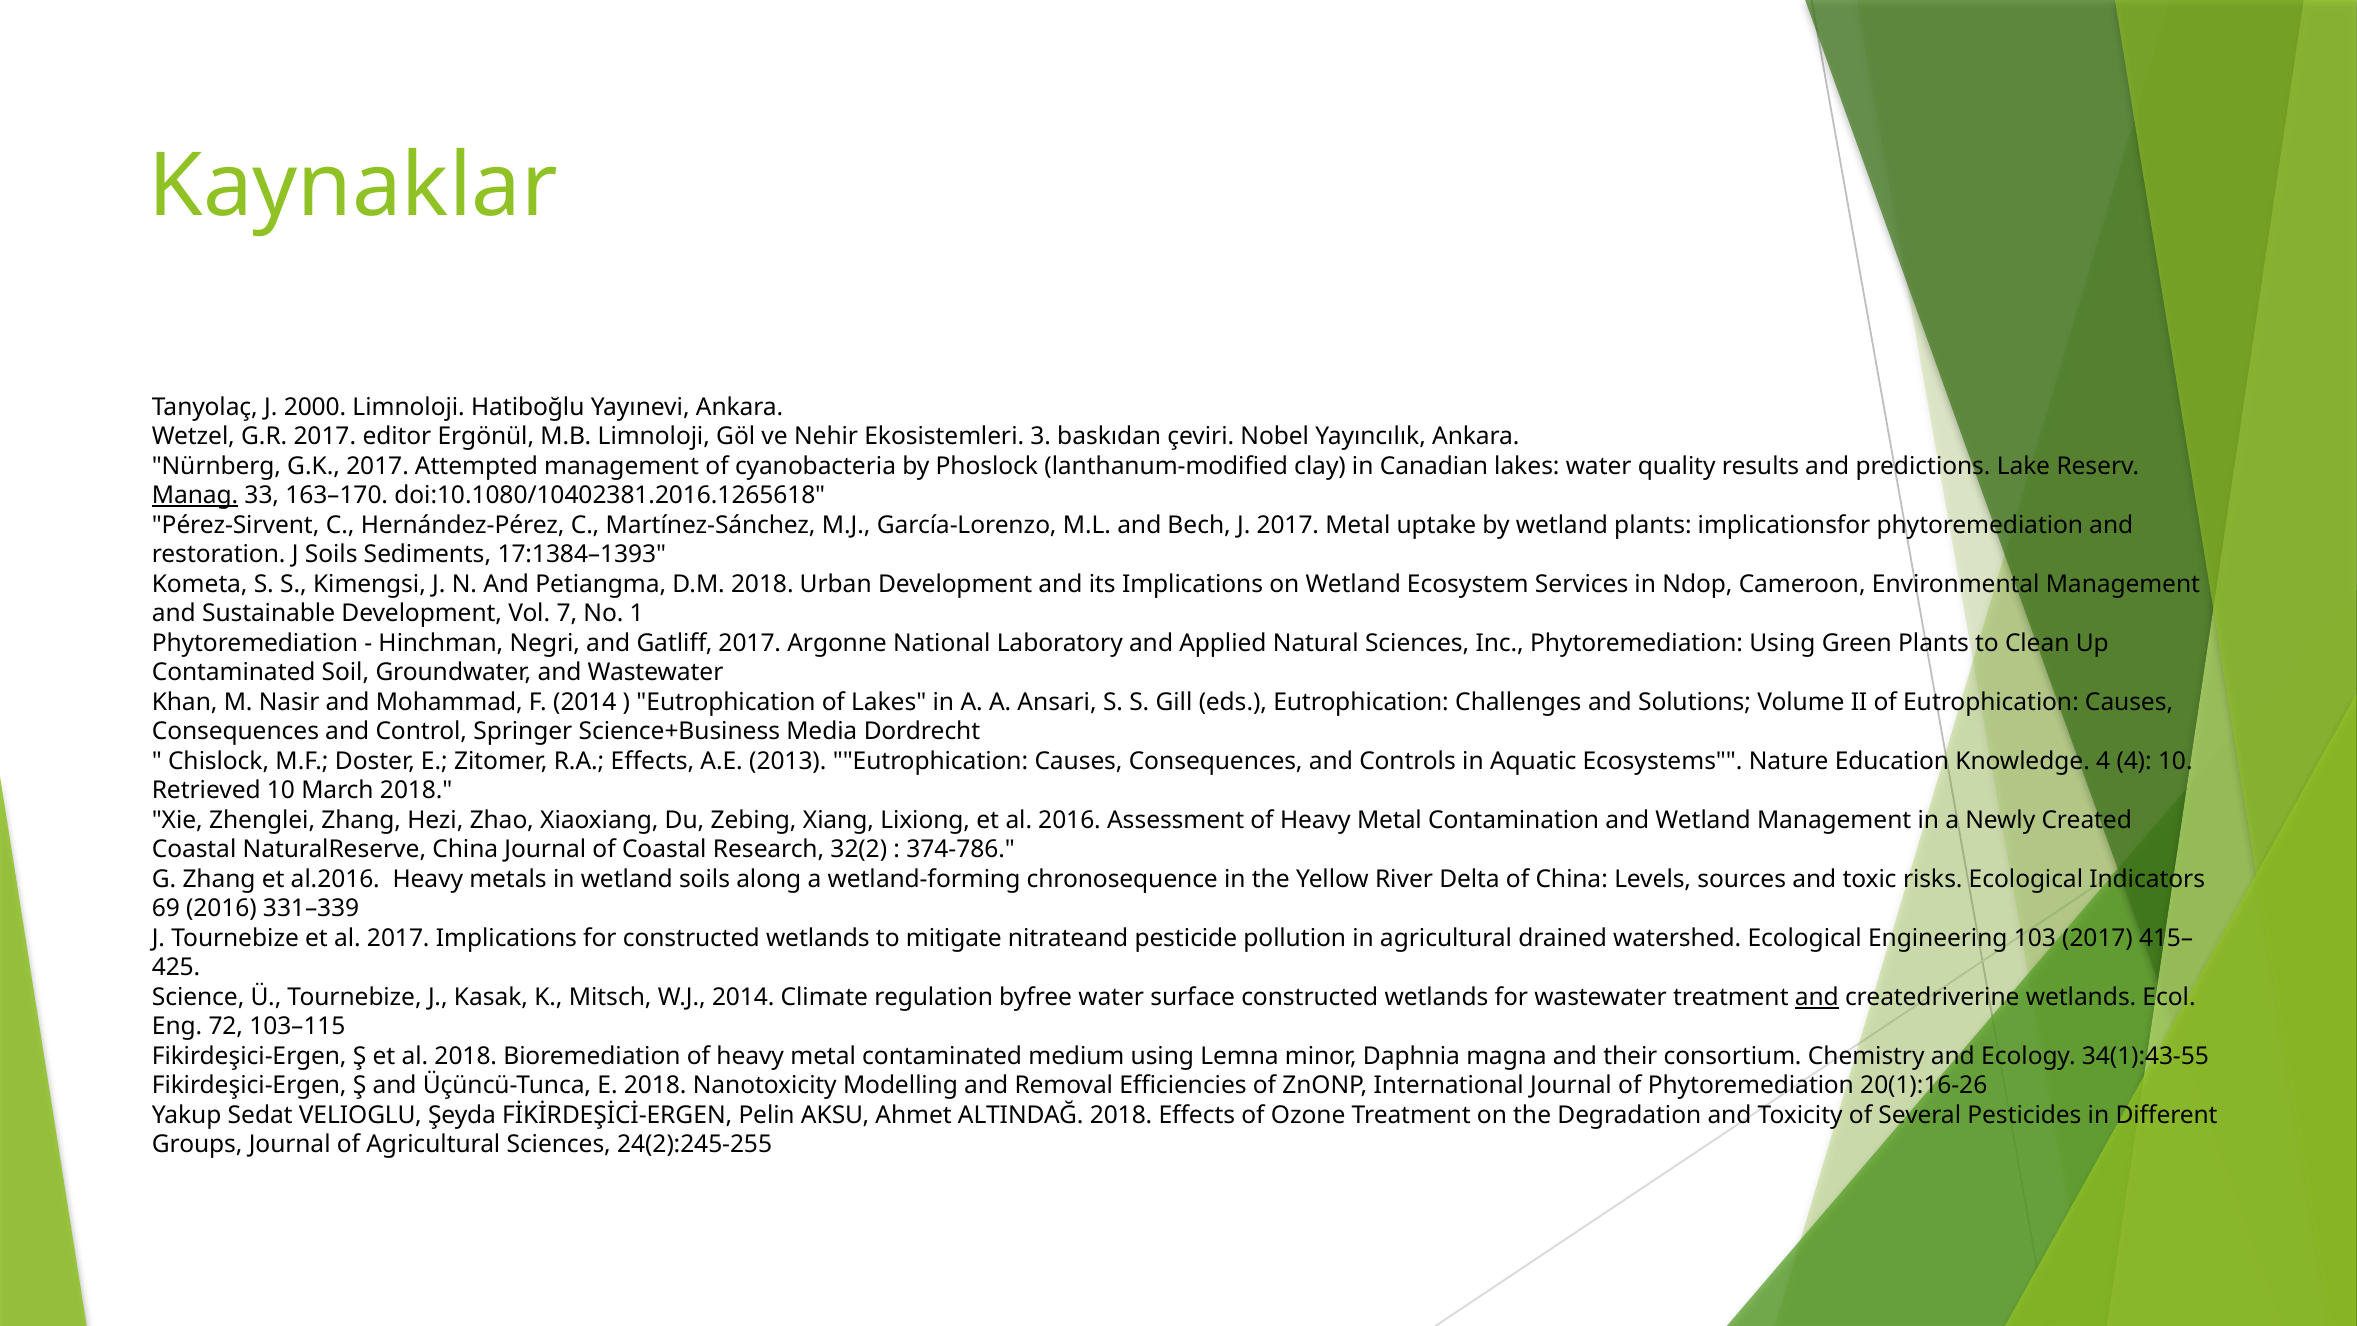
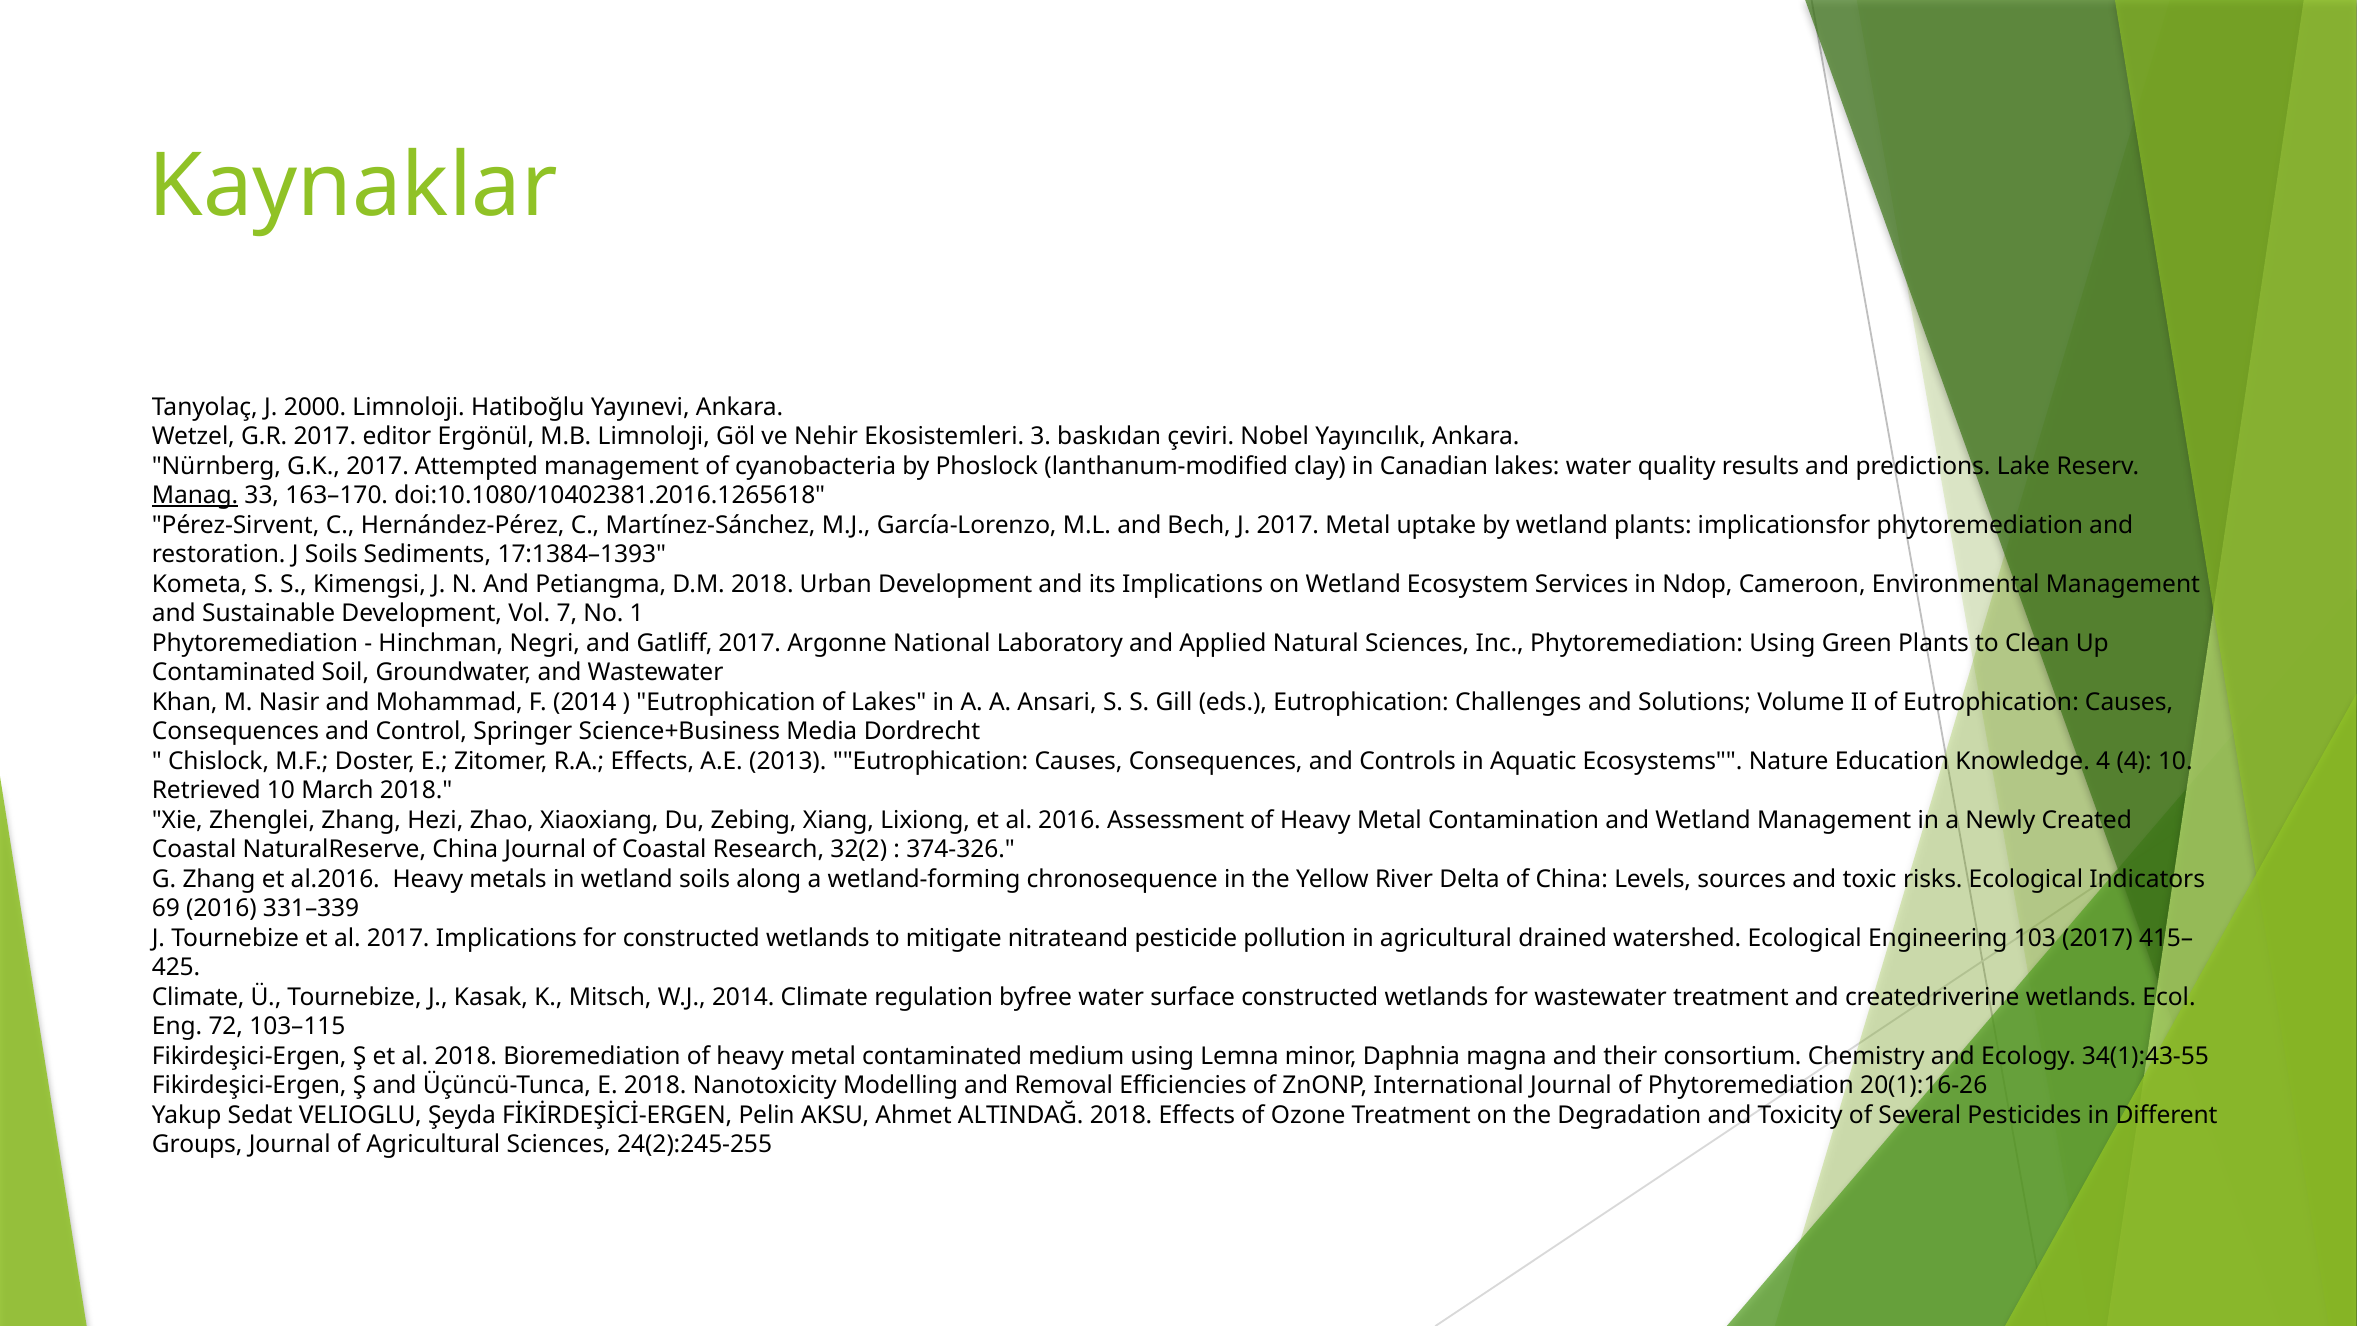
374-786: 374-786 -> 374-326
Science at (198, 997): Science -> Climate
and at (1817, 997) underline: present -> none
